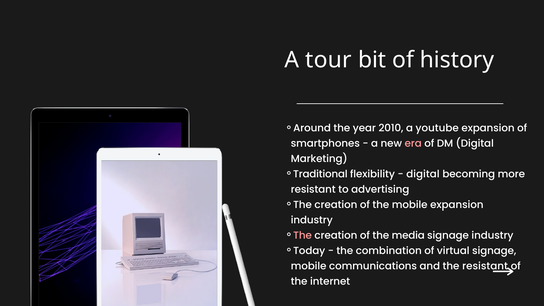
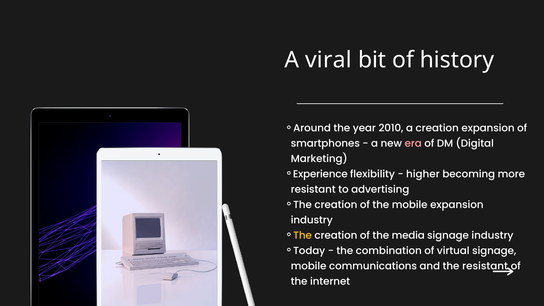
tour: tour -> viral
a youtube: youtube -> creation
Traditional: Traditional -> Experience
digital at (423, 174): digital -> higher
The at (303, 235) colour: pink -> yellow
